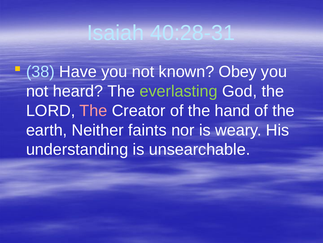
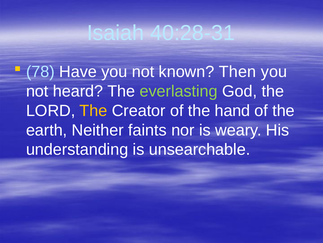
38: 38 -> 78
Obey: Obey -> Then
The at (93, 110) colour: pink -> yellow
